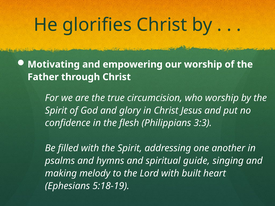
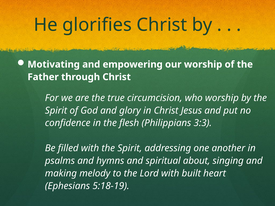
guide: guide -> about
